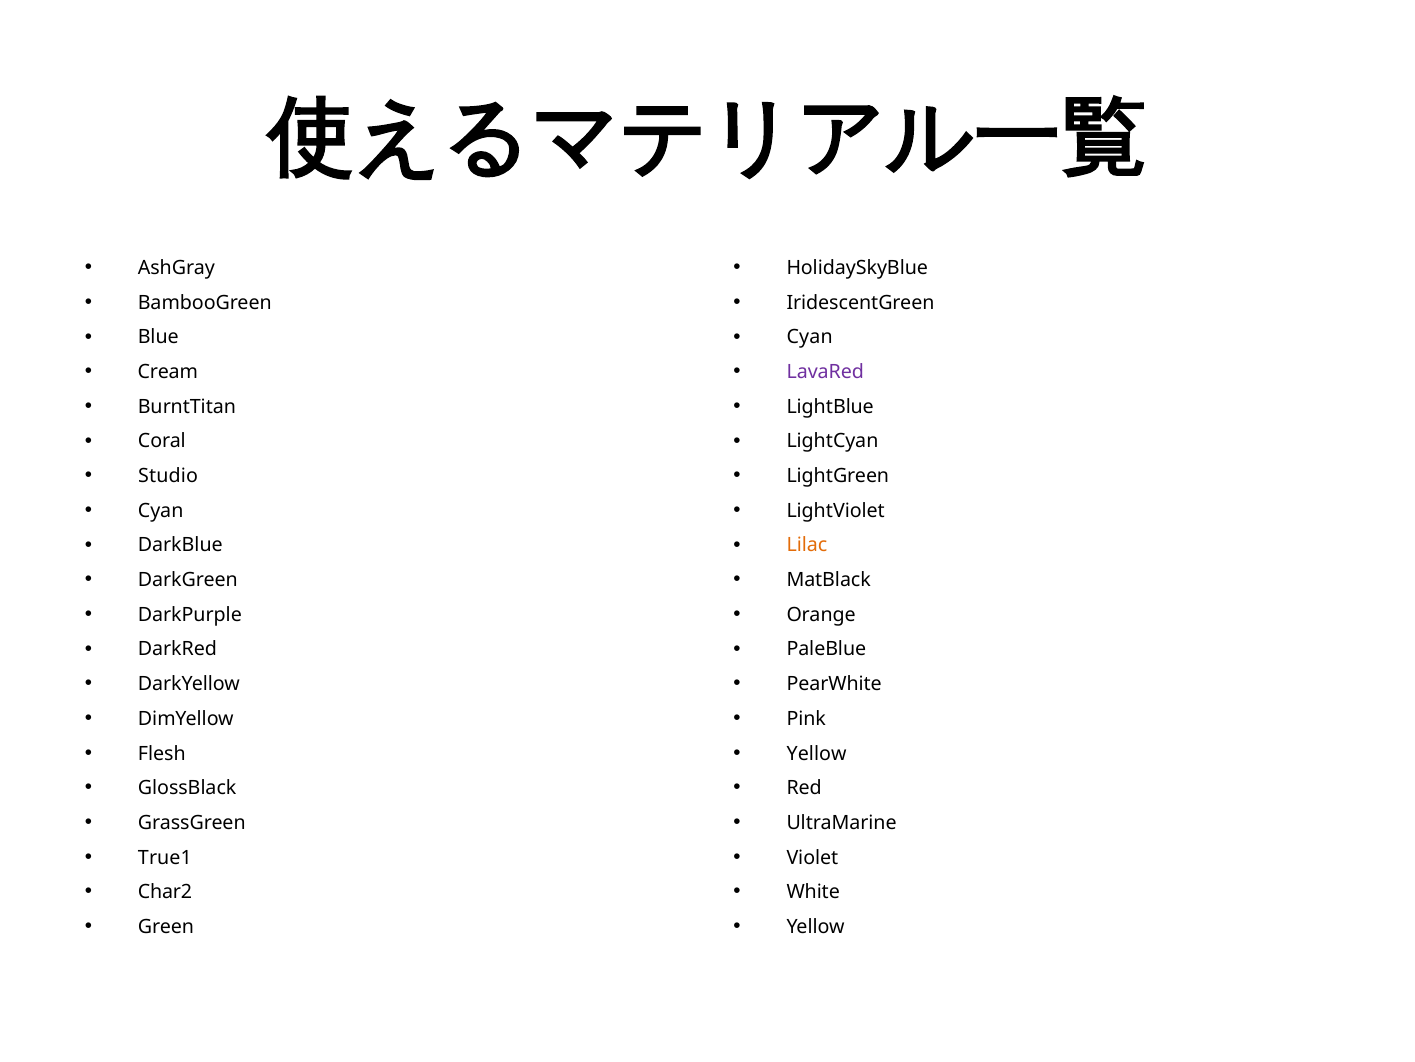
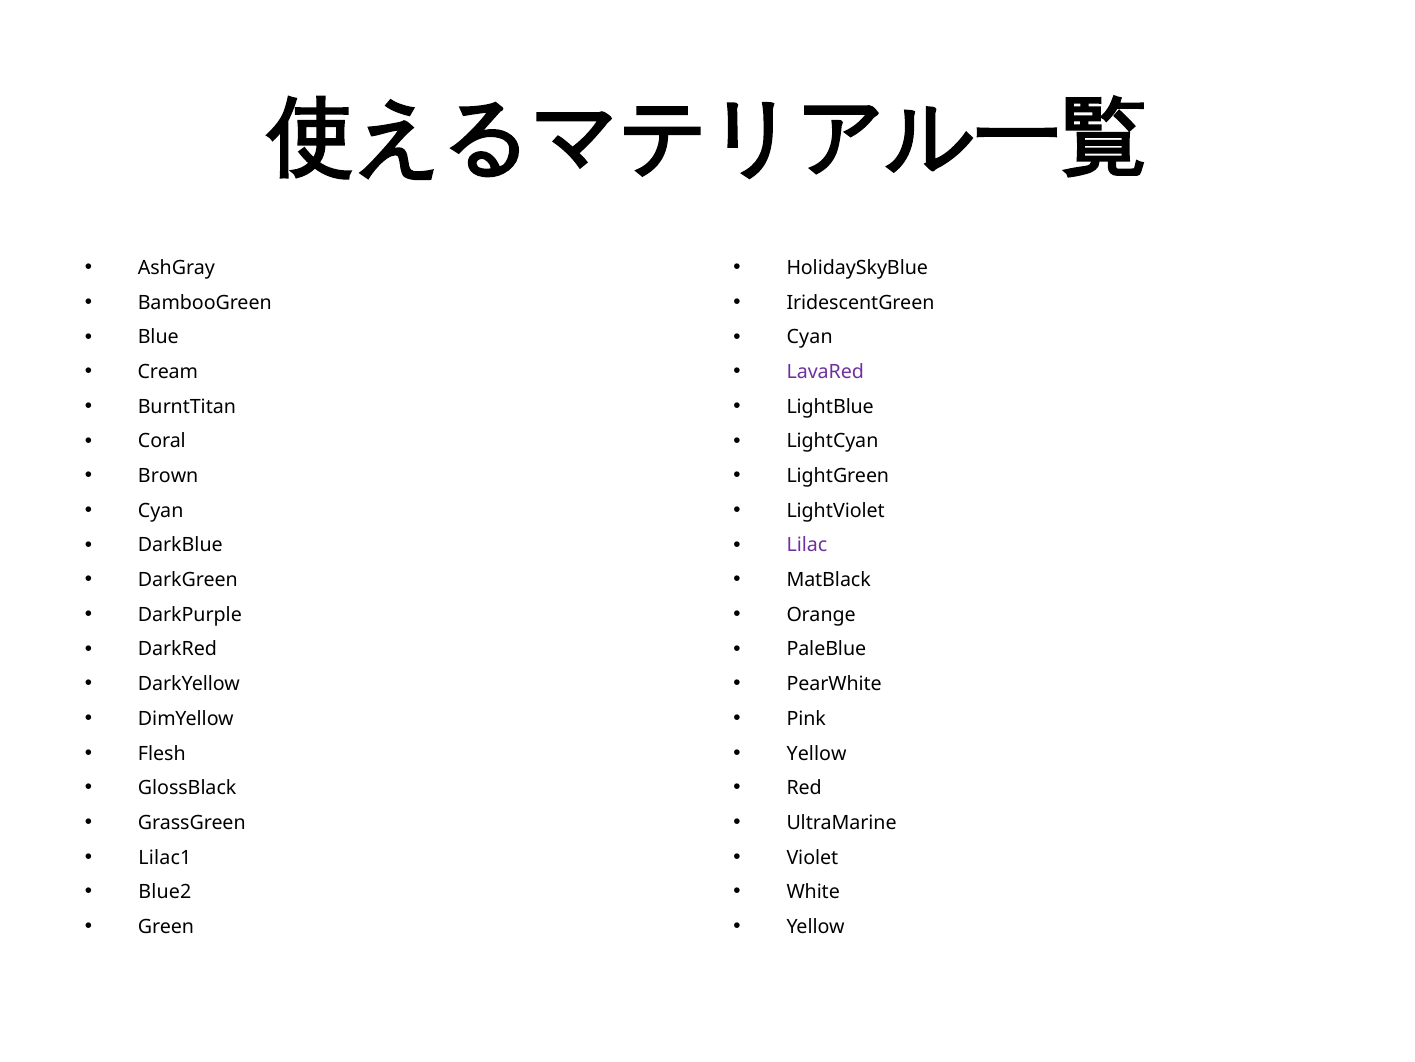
Studio: Studio -> Brown
Lilac colour: orange -> purple
True1: True1 -> Lilac1
Char2: Char2 -> Blue2
